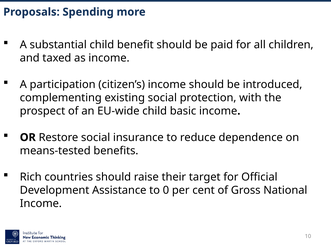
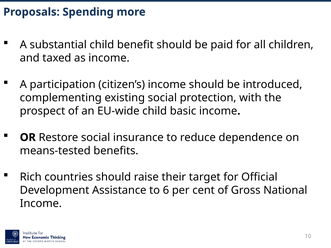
0: 0 -> 6
